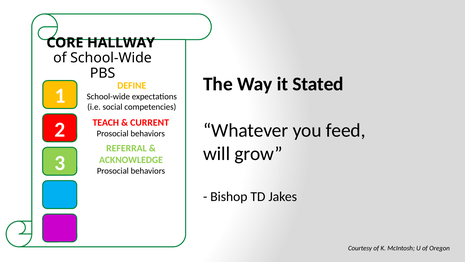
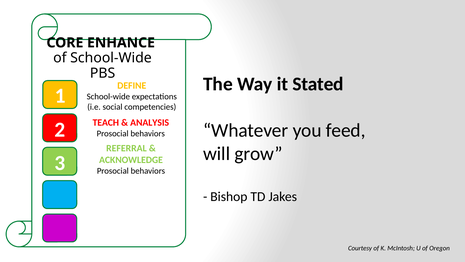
HALLWAY: HALLWAY -> ENHANCE
CURRENT: CURRENT -> ANALYSIS
